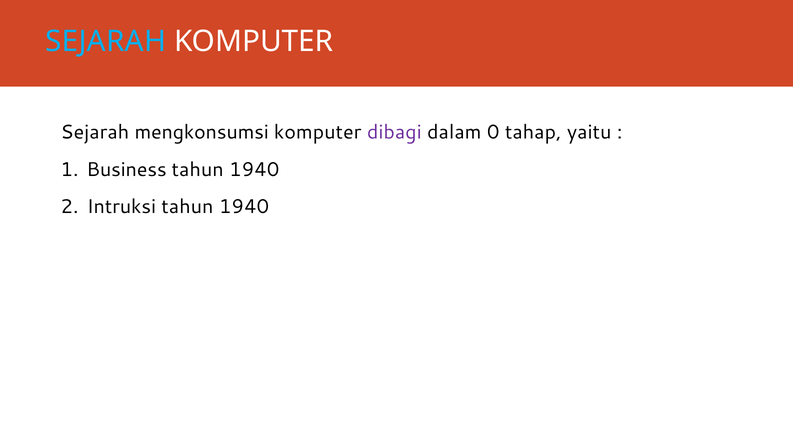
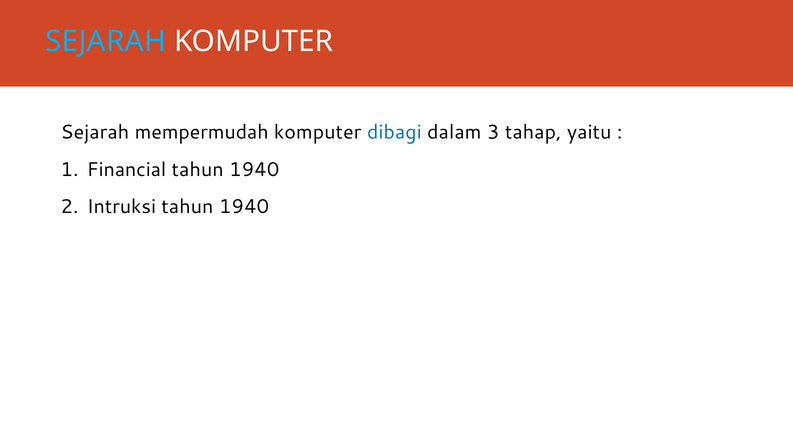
mengkonsumsi: mengkonsumsi -> mempermudah
dibagi colour: purple -> blue
0: 0 -> 3
Business: Business -> Financial
